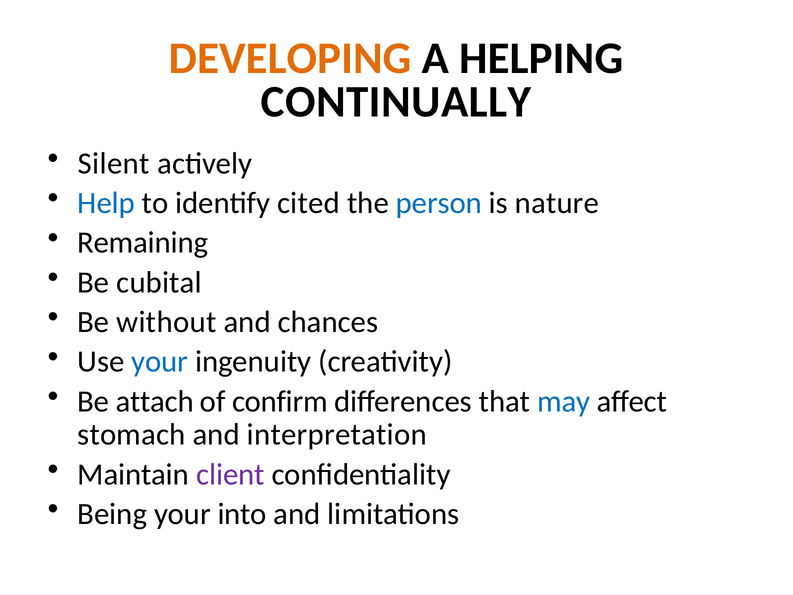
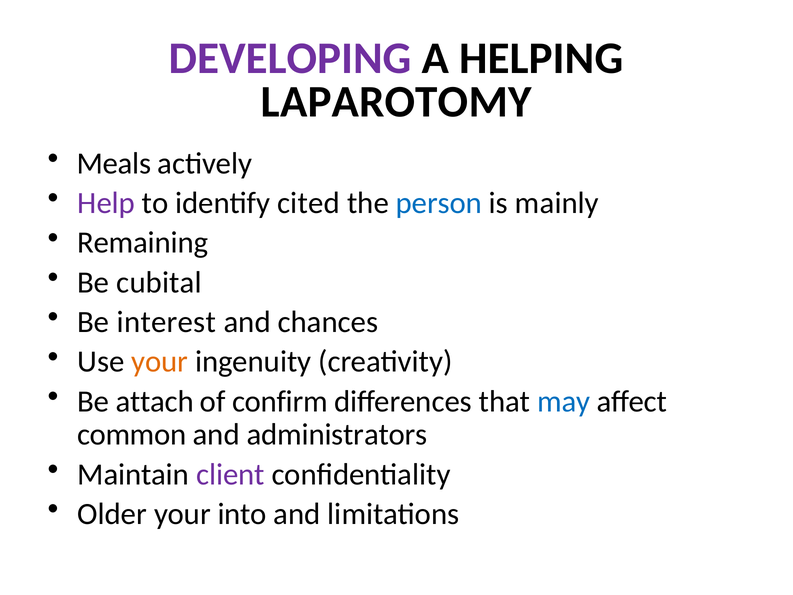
DEVELOPING colour: orange -> purple
CONTINUALLY: CONTINUALLY -> LAPAROTOMY
Silent: Silent -> Meals
Help colour: blue -> purple
nature: nature -> mainly
without: without -> interest
your at (160, 362) colour: blue -> orange
stomach: stomach -> common
interpretation: interpretation -> administrators
Being: Being -> Older
